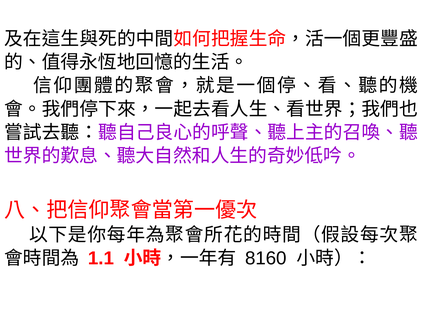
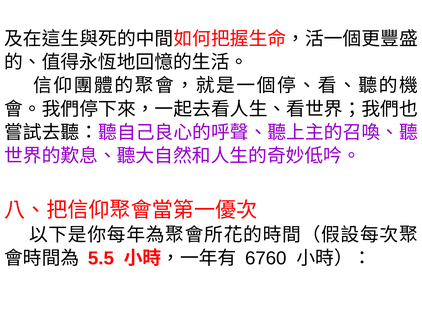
1.1: 1.1 -> 5.5
8160: 8160 -> 6760
